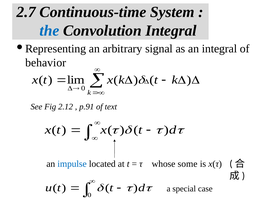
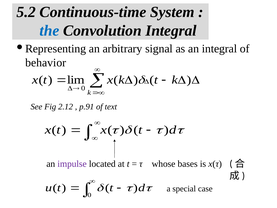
2.7: 2.7 -> 5.2
impulse colour: blue -> purple
some: some -> bases
